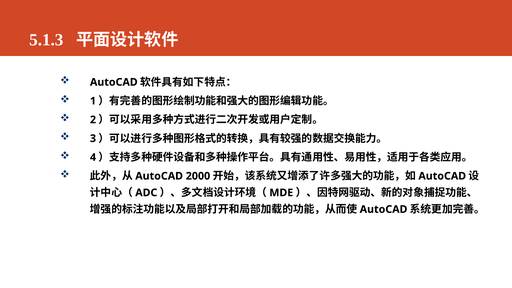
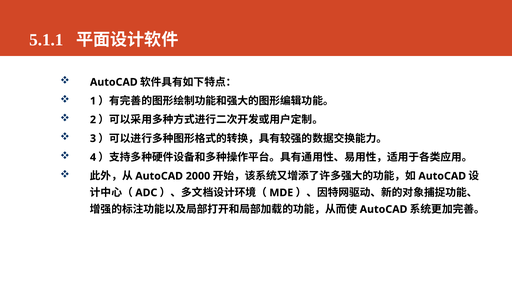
5.1.3: 5.1.3 -> 5.1.1
